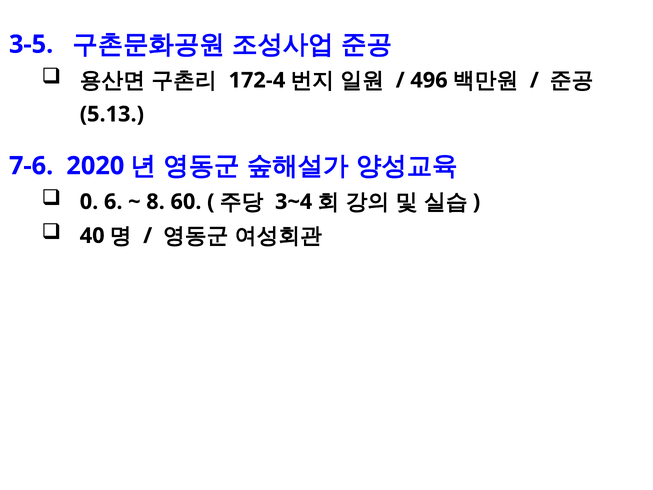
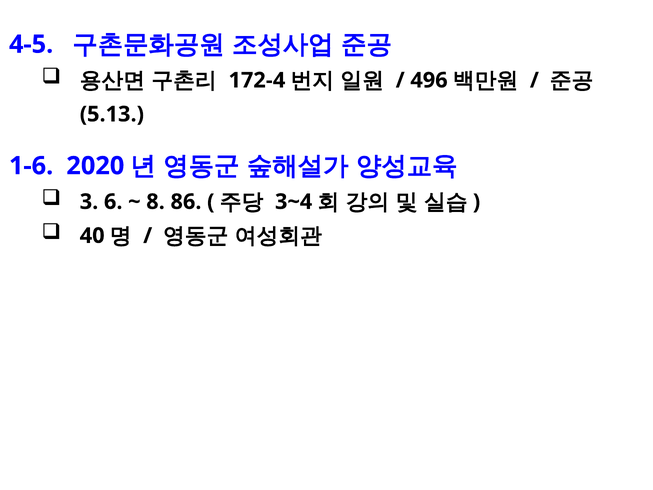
3-5: 3-5 -> 4-5
7-6: 7-6 -> 1-6
0: 0 -> 3
60: 60 -> 86
